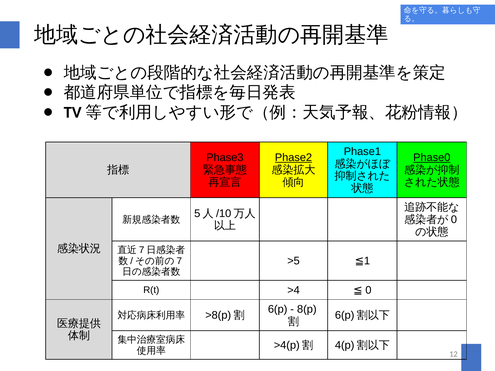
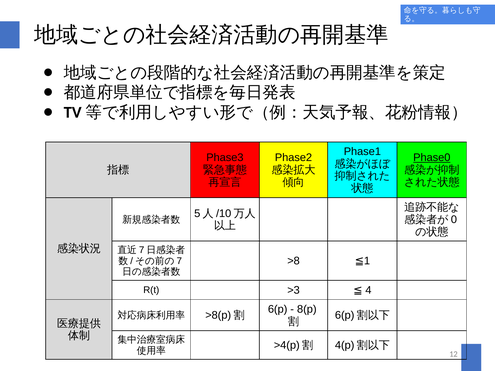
Phase2 underline: present -> none
>5: >5 -> >8
>4: >4 -> >3
0: 0 -> 4
